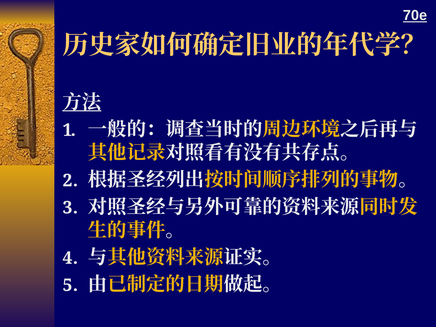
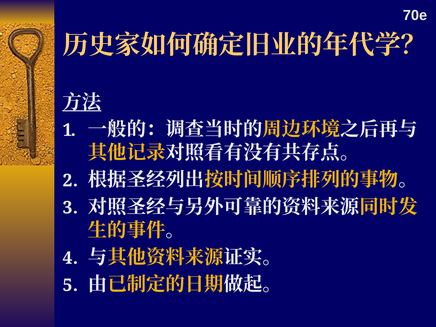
70e underline: present -> none
